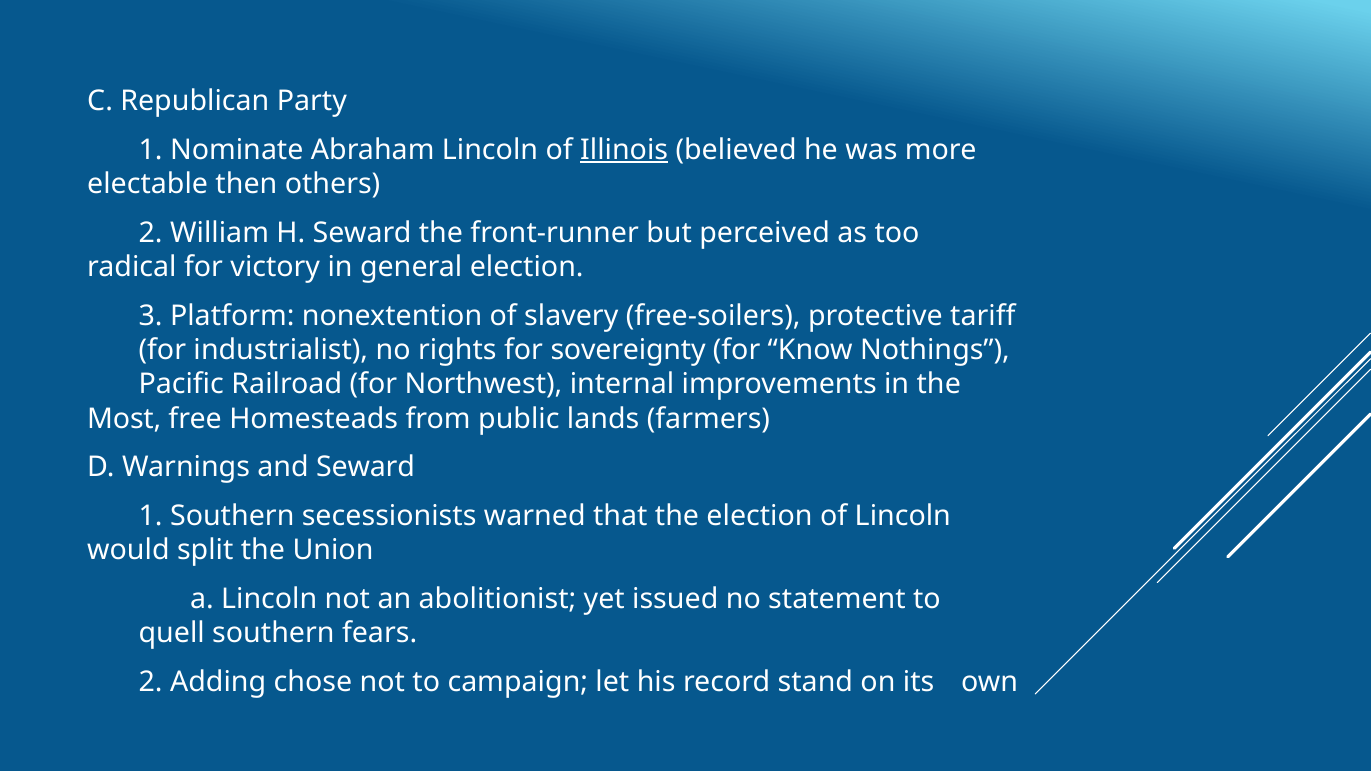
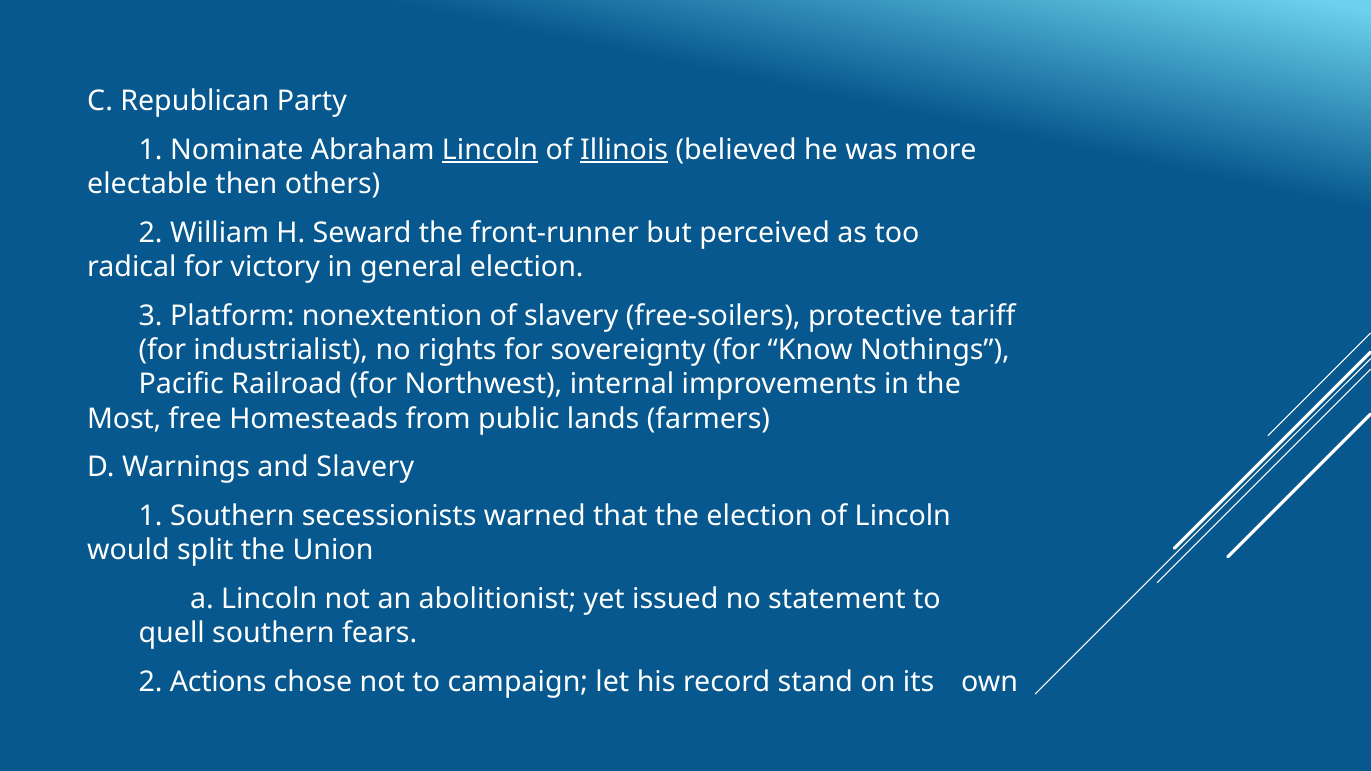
Lincoln at (490, 150) underline: none -> present
and Seward: Seward -> Slavery
Adding: Adding -> Actions
